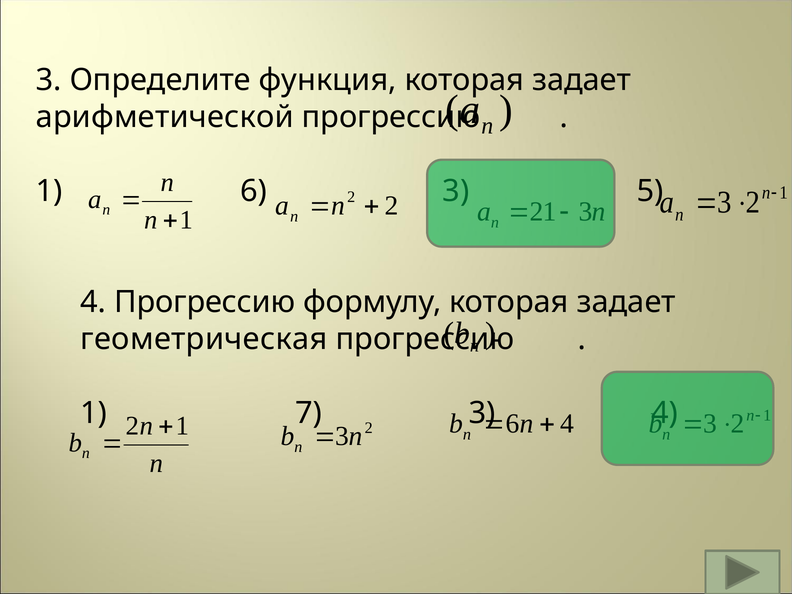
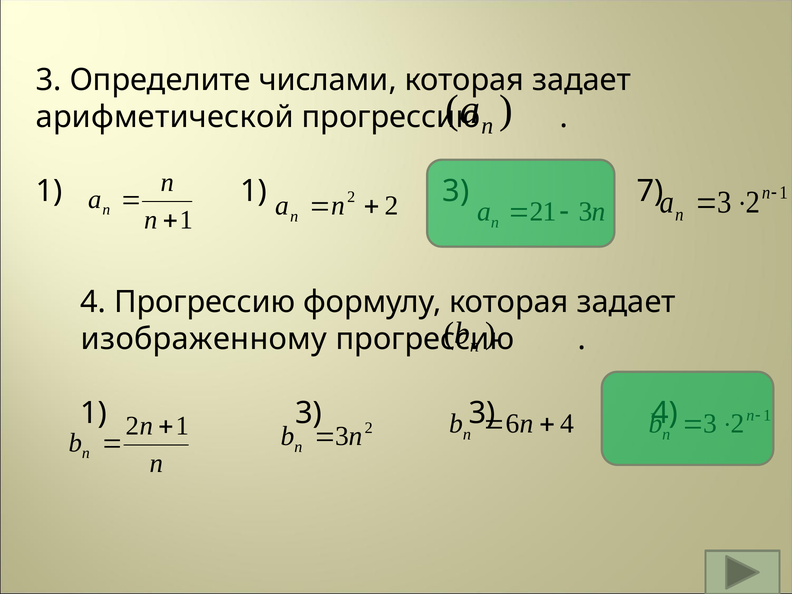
функция: функция -> числами
1 6: 6 -> 1
5: 5 -> 7
геометрическая: геометрическая -> изображенному
7 at (309, 413): 7 -> 3
